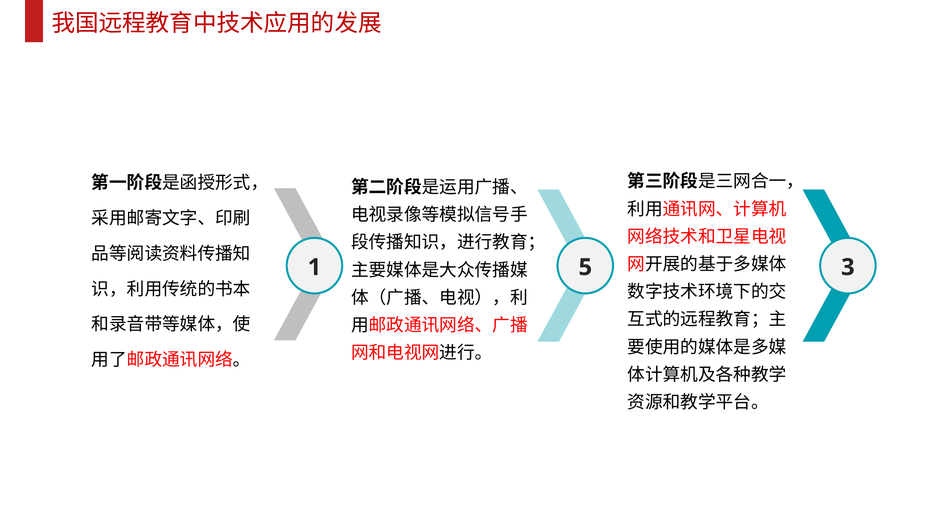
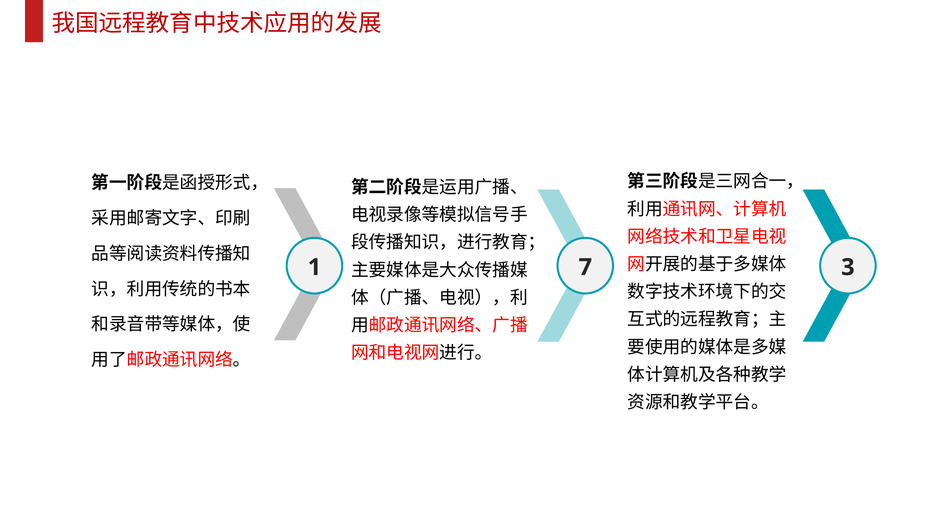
5: 5 -> 7
